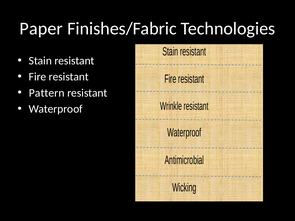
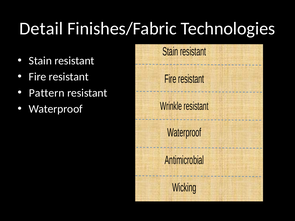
Paper: Paper -> Detail
